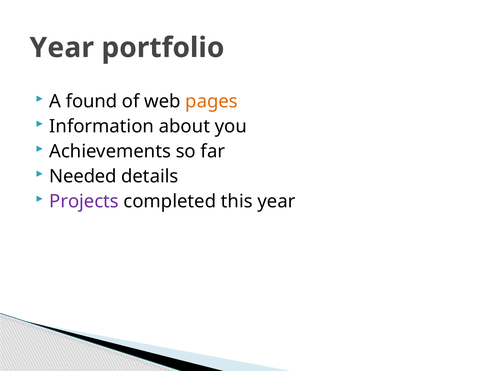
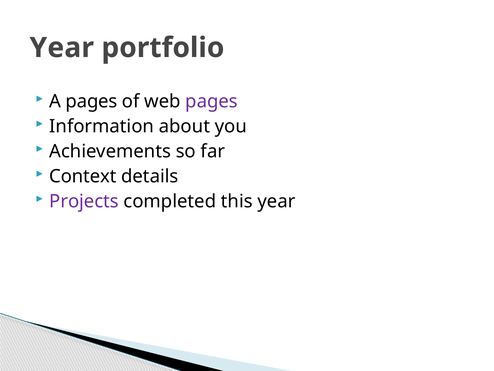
A found: found -> pages
pages at (212, 101) colour: orange -> purple
Needed: Needed -> Context
